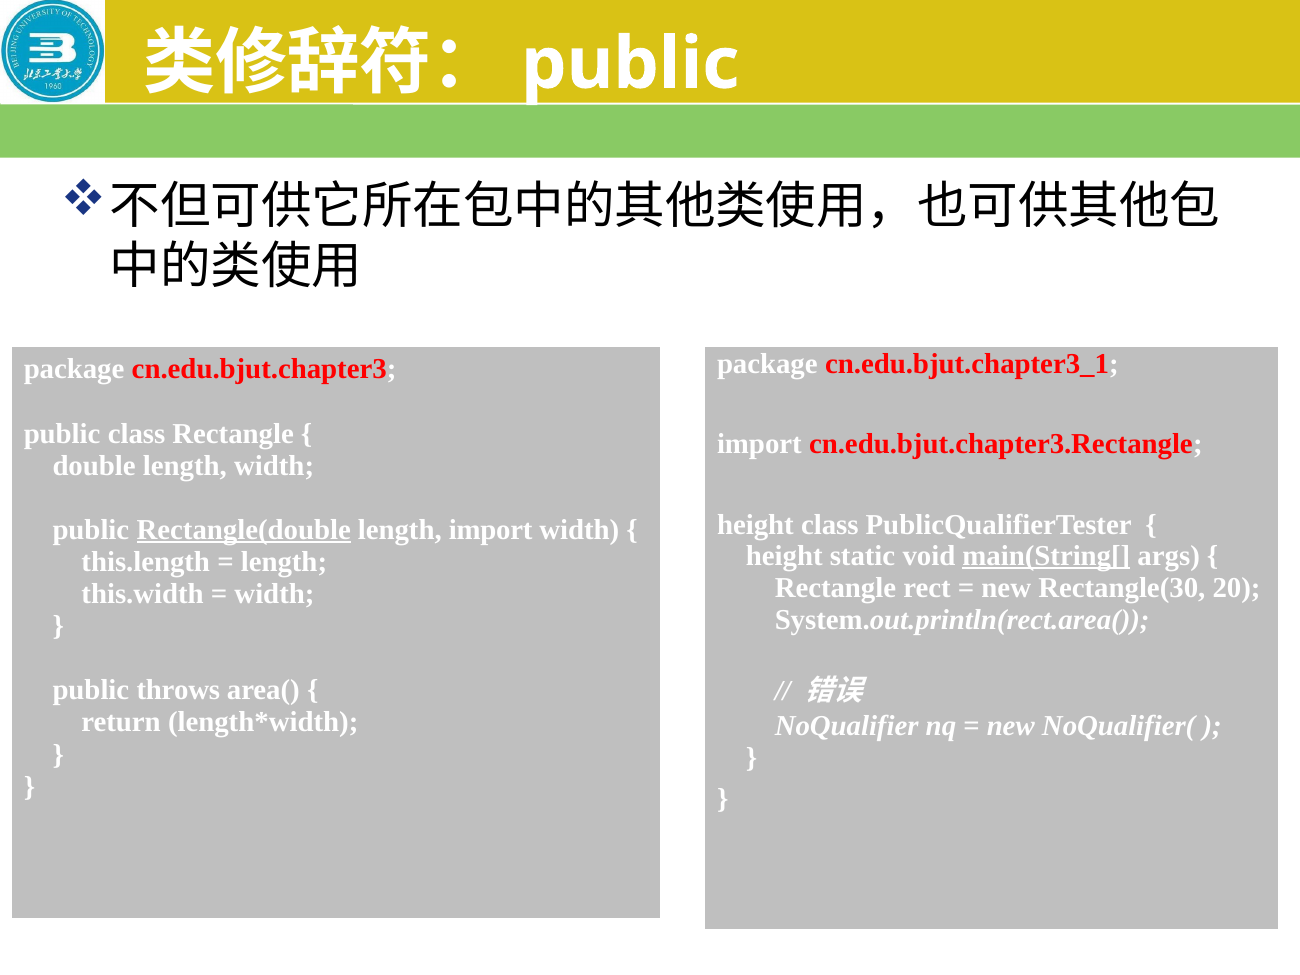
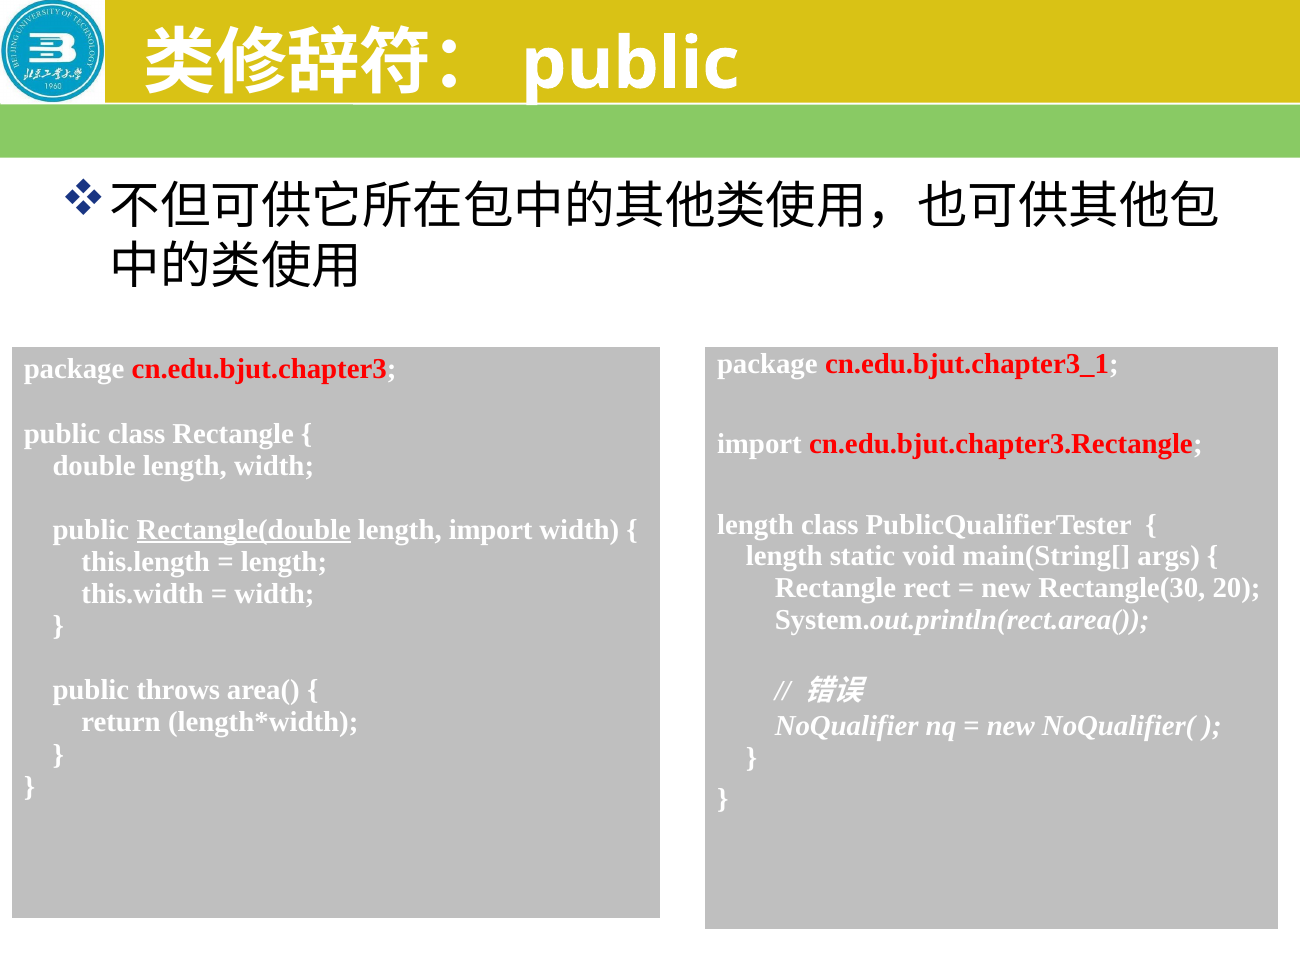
height at (755, 525): height -> length
height at (784, 556): height -> length
main(String[ underline: present -> none
